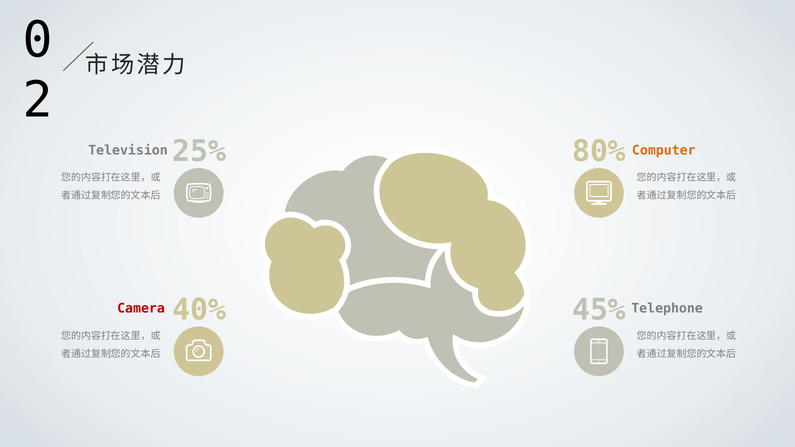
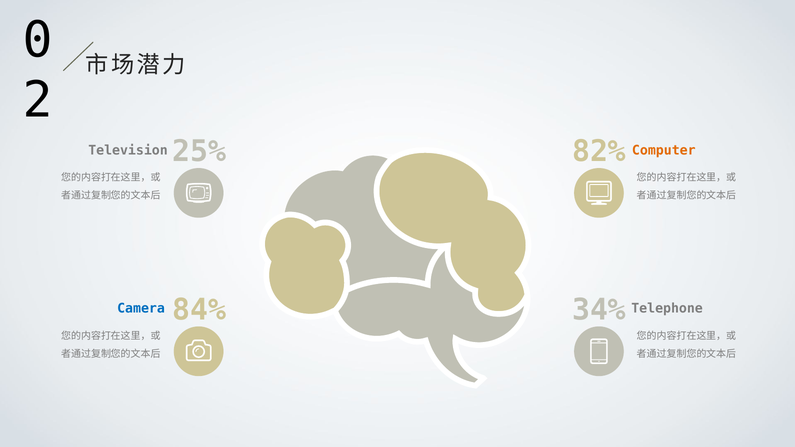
80%: 80% -> 82%
40%: 40% -> 84%
45%: 45% -> 34%
Camera colour: red -> blue
